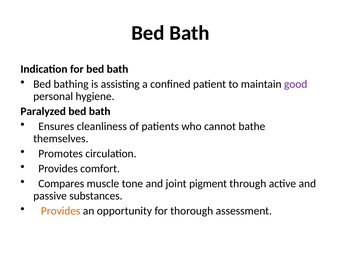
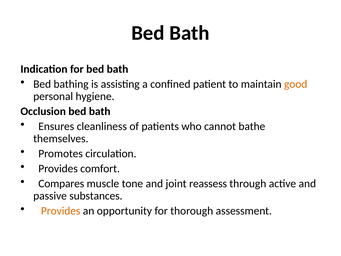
good colour: purple -> orange
Paralyzed: Paralyzed -> Occlusion
pigment: pigment -> reassess
